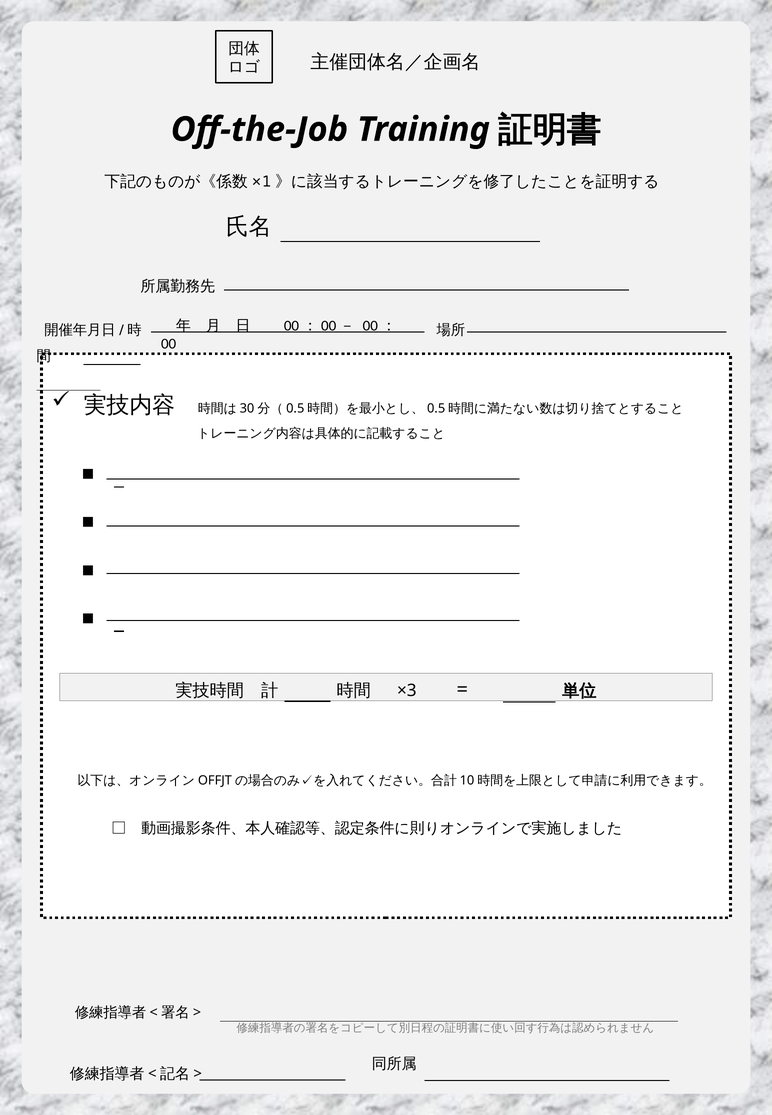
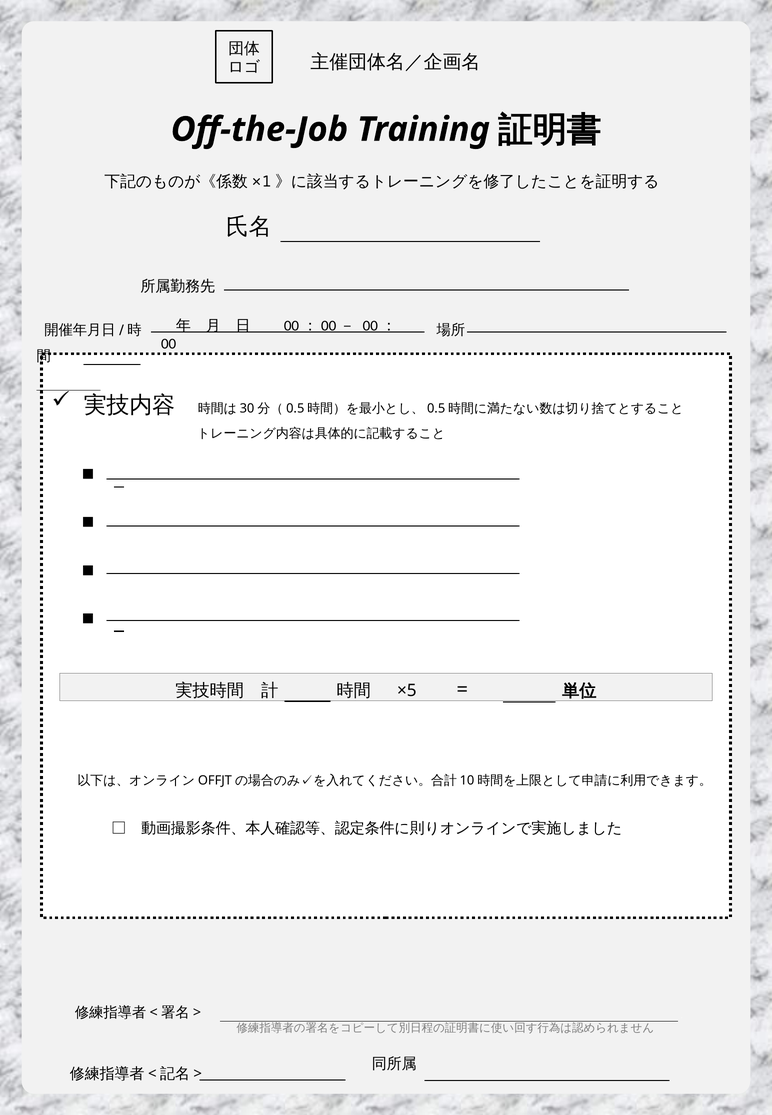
×3: ×3 -> ×5
